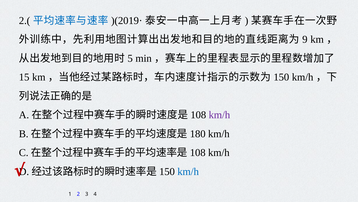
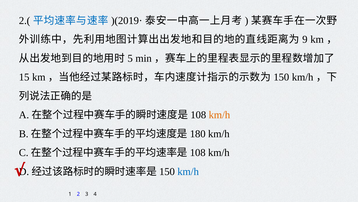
km/h at (219, 115) colour: purple -> orange
